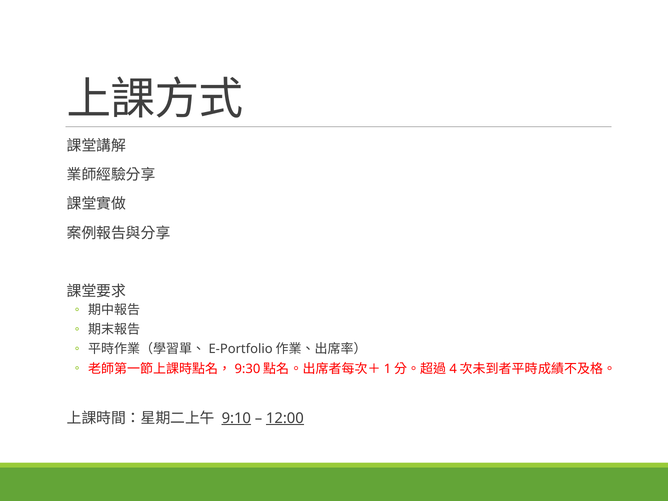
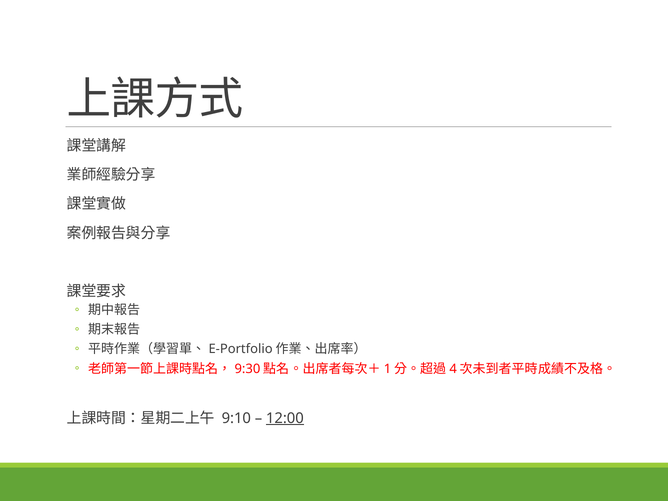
9:10 underline: present -> none
